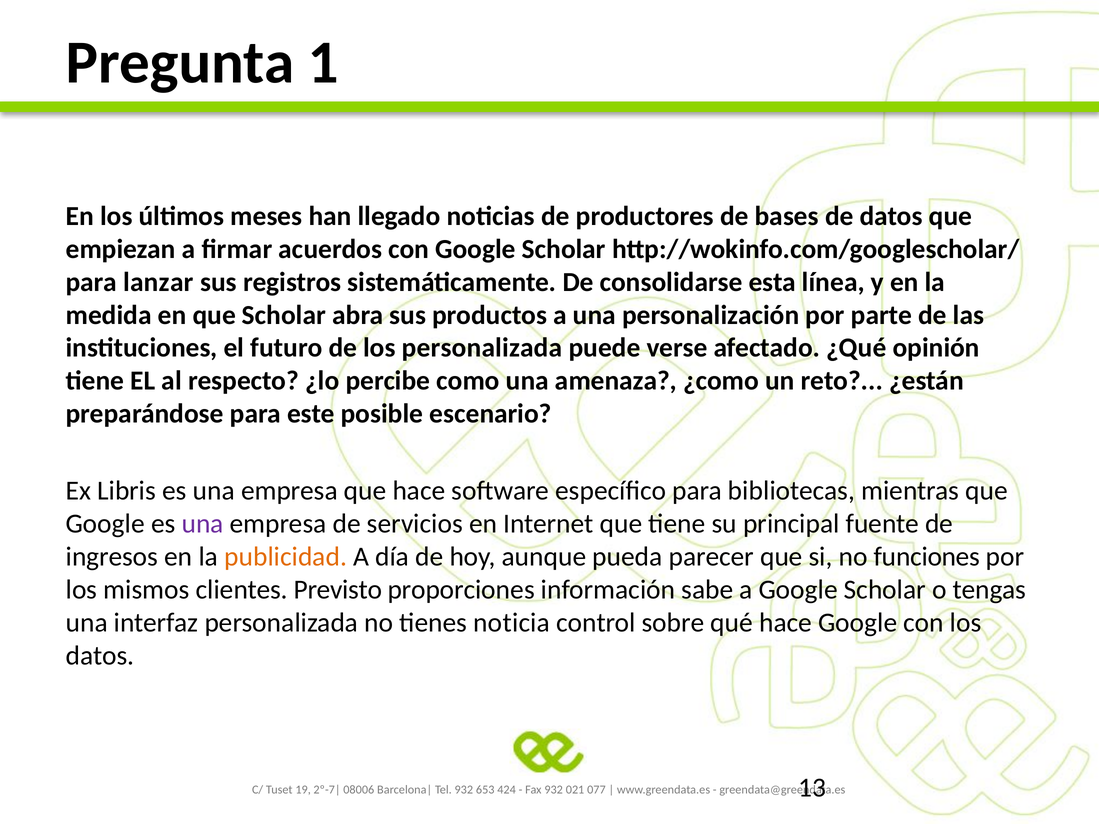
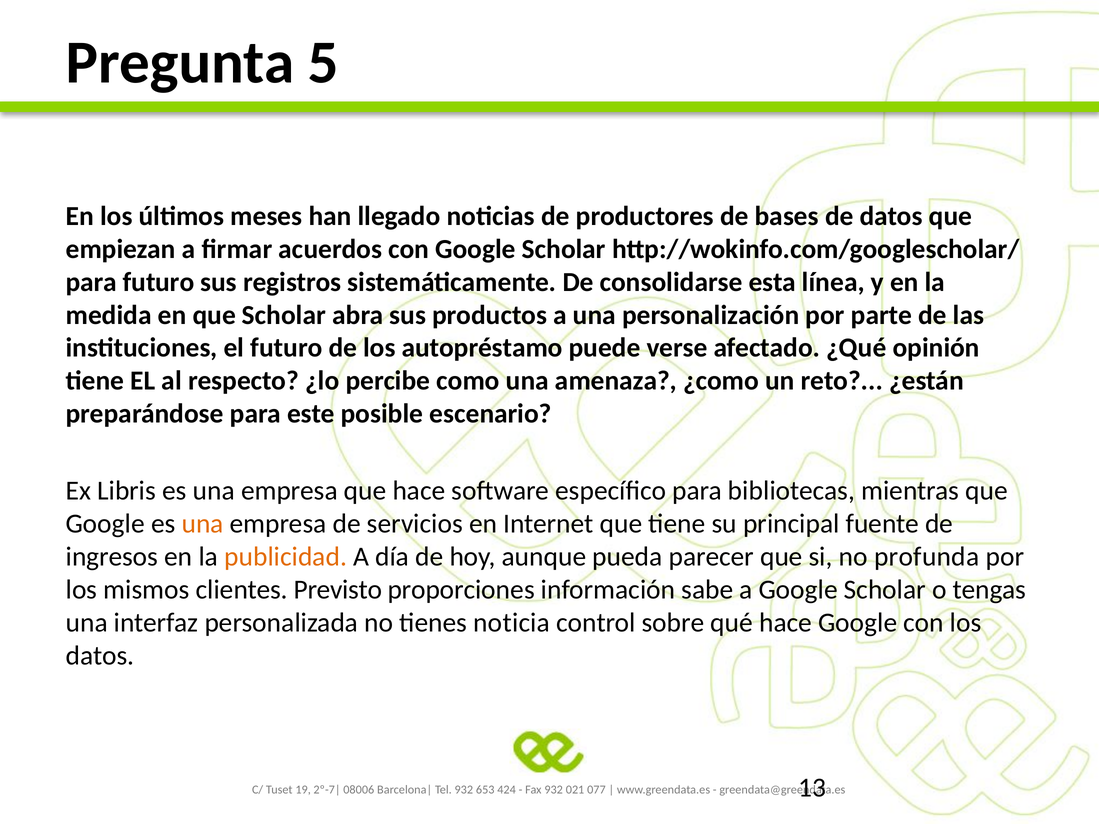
1: 1 -> 5
para lanzar: lanzar -> futuro
los personalizada: personalizada -> autopréstamo
una at (203, 524) colour: purple -> orange
funciones: funciones -> profunda
